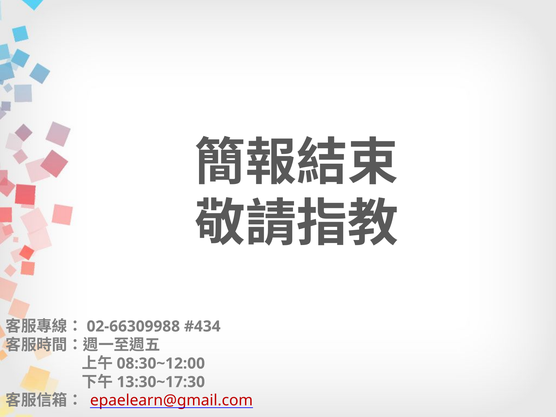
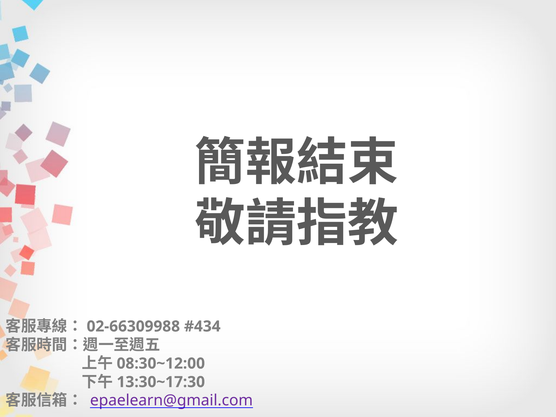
epaelearn@gmail.com colour: red -> purple
